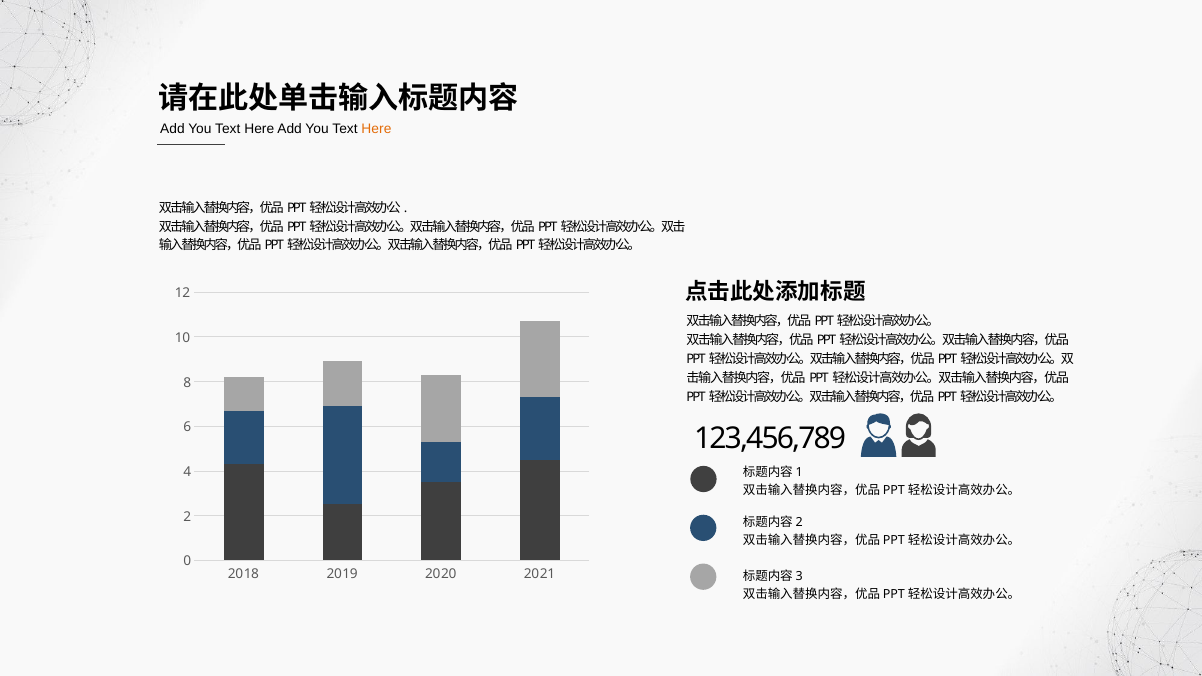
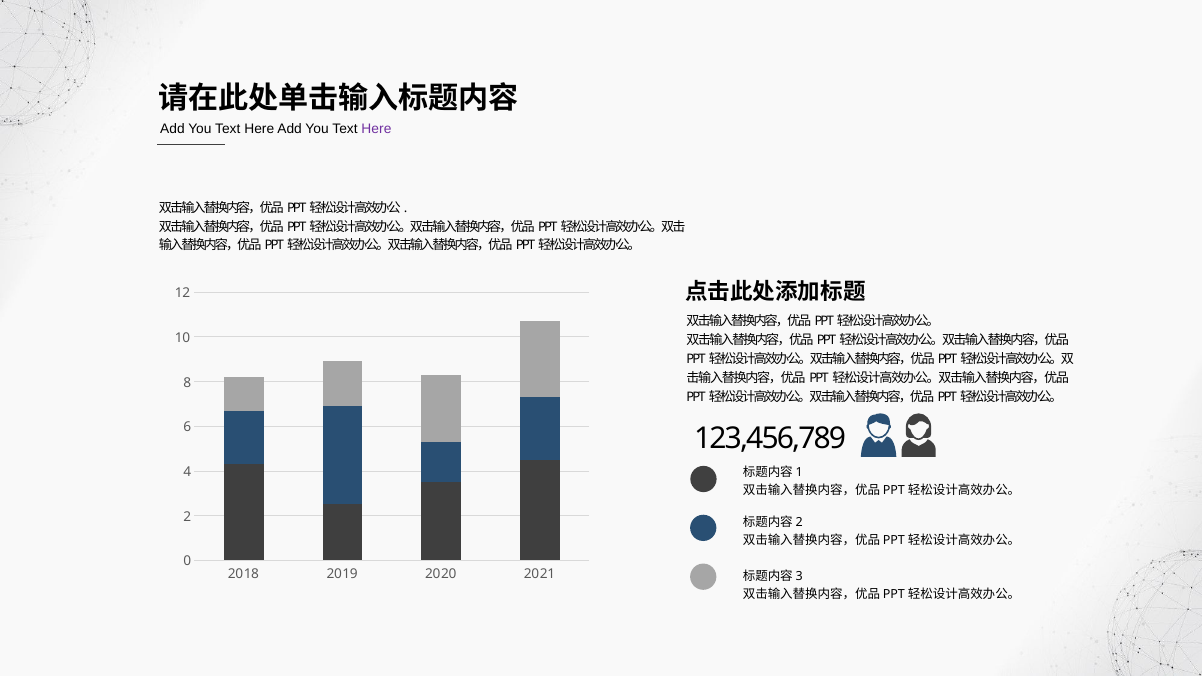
Here at (376, 129) colour: orange -> purple
